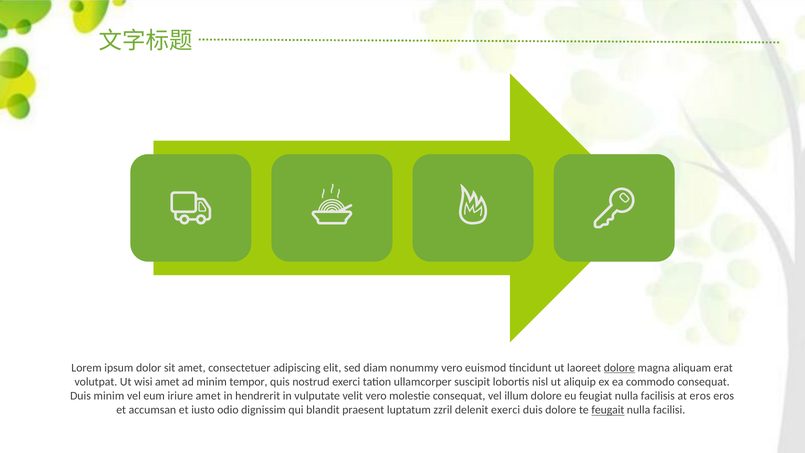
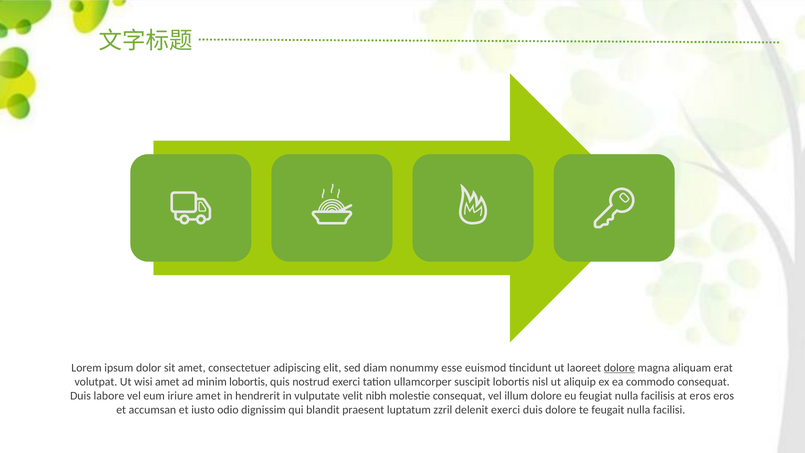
nonummy vero: vero -> esse
minim tempor: tempor -> lobortis
Duis minim: minim -> labore
velit vero: vero -> nibh
feugait underline: present -> none
